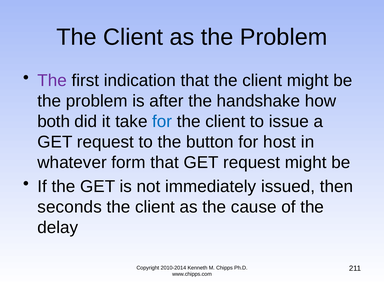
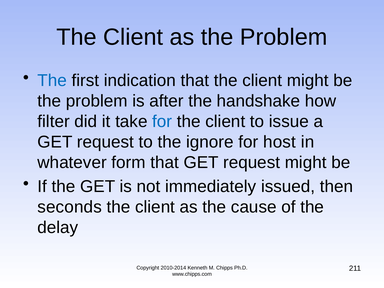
The at (52, 81) colour: purple -> blue
both: both -> filter
button: button -> ignore
